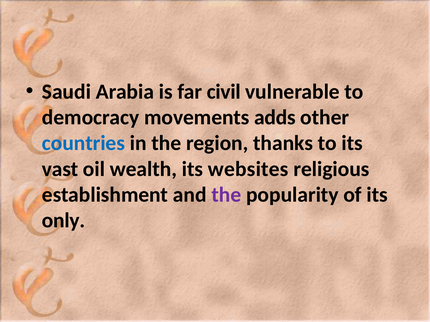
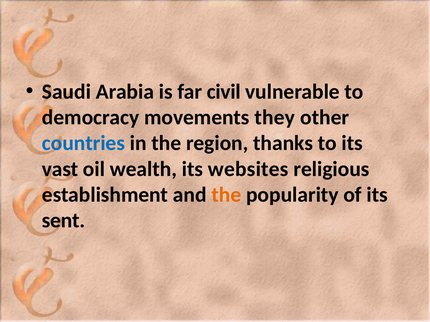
adds: adds -> they
the at (226, 195) colour: purple -> orange
only: only -> sent
